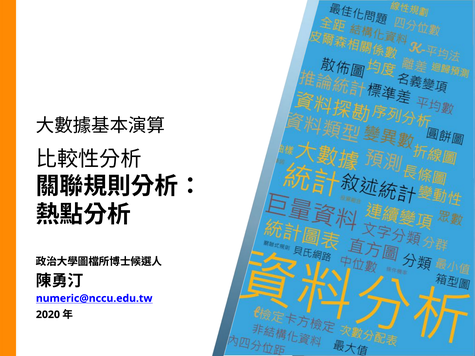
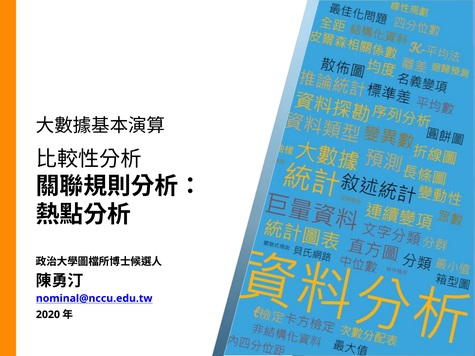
numeric@nccu.edu.tw: numeric@nccu.edu.tw -> nominal@nccu.edu.tw
